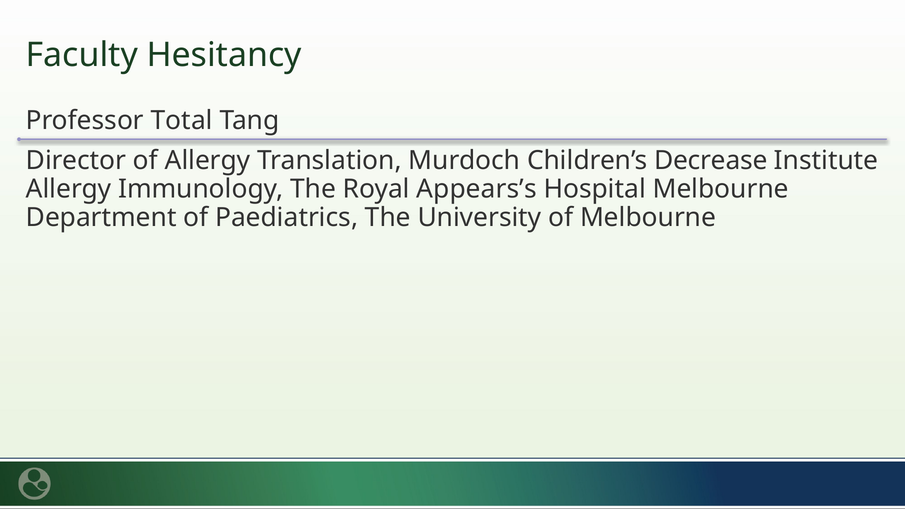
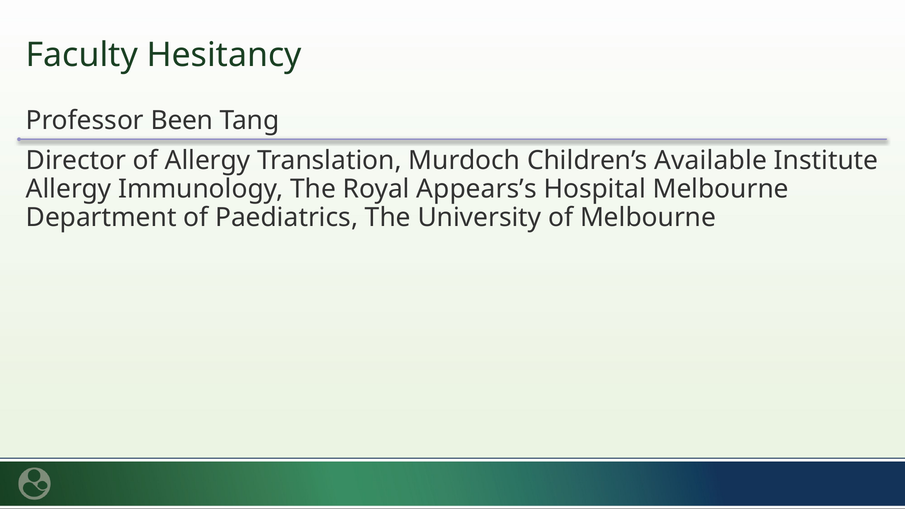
Total: Total -> Been
Decrease: Decrease -> Available
